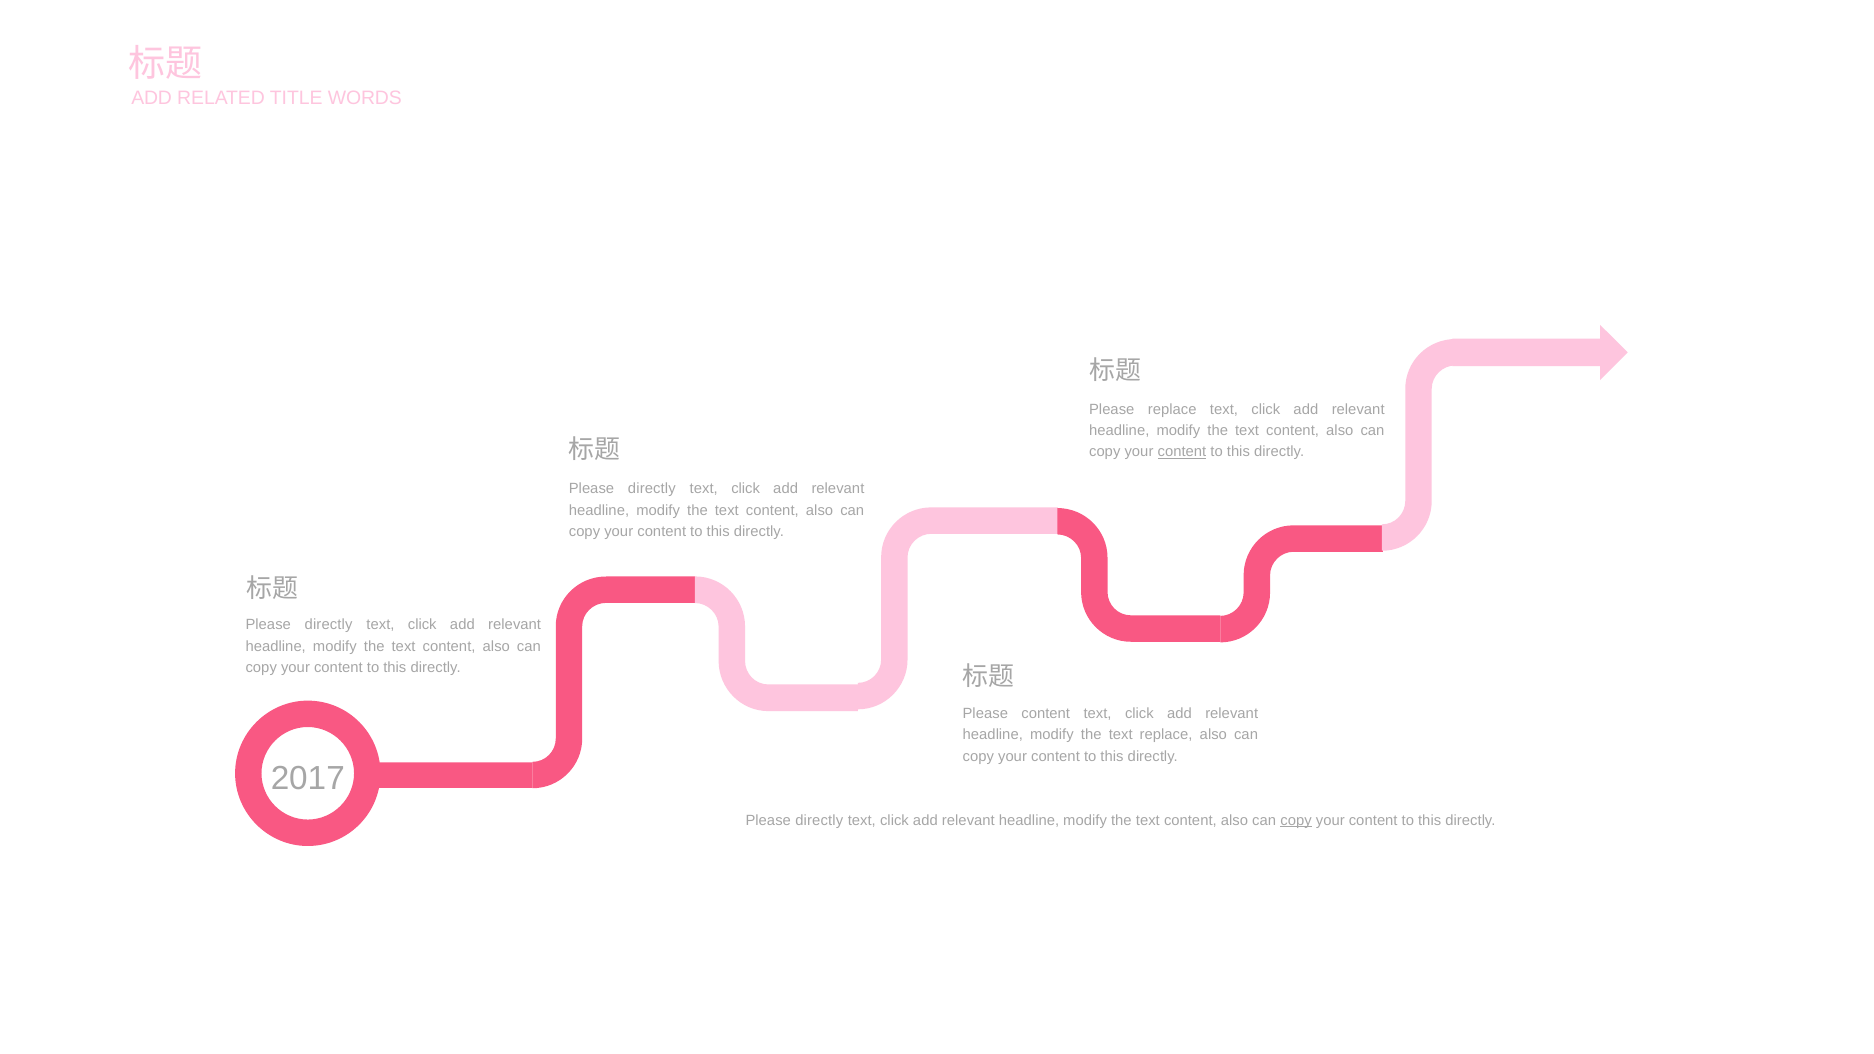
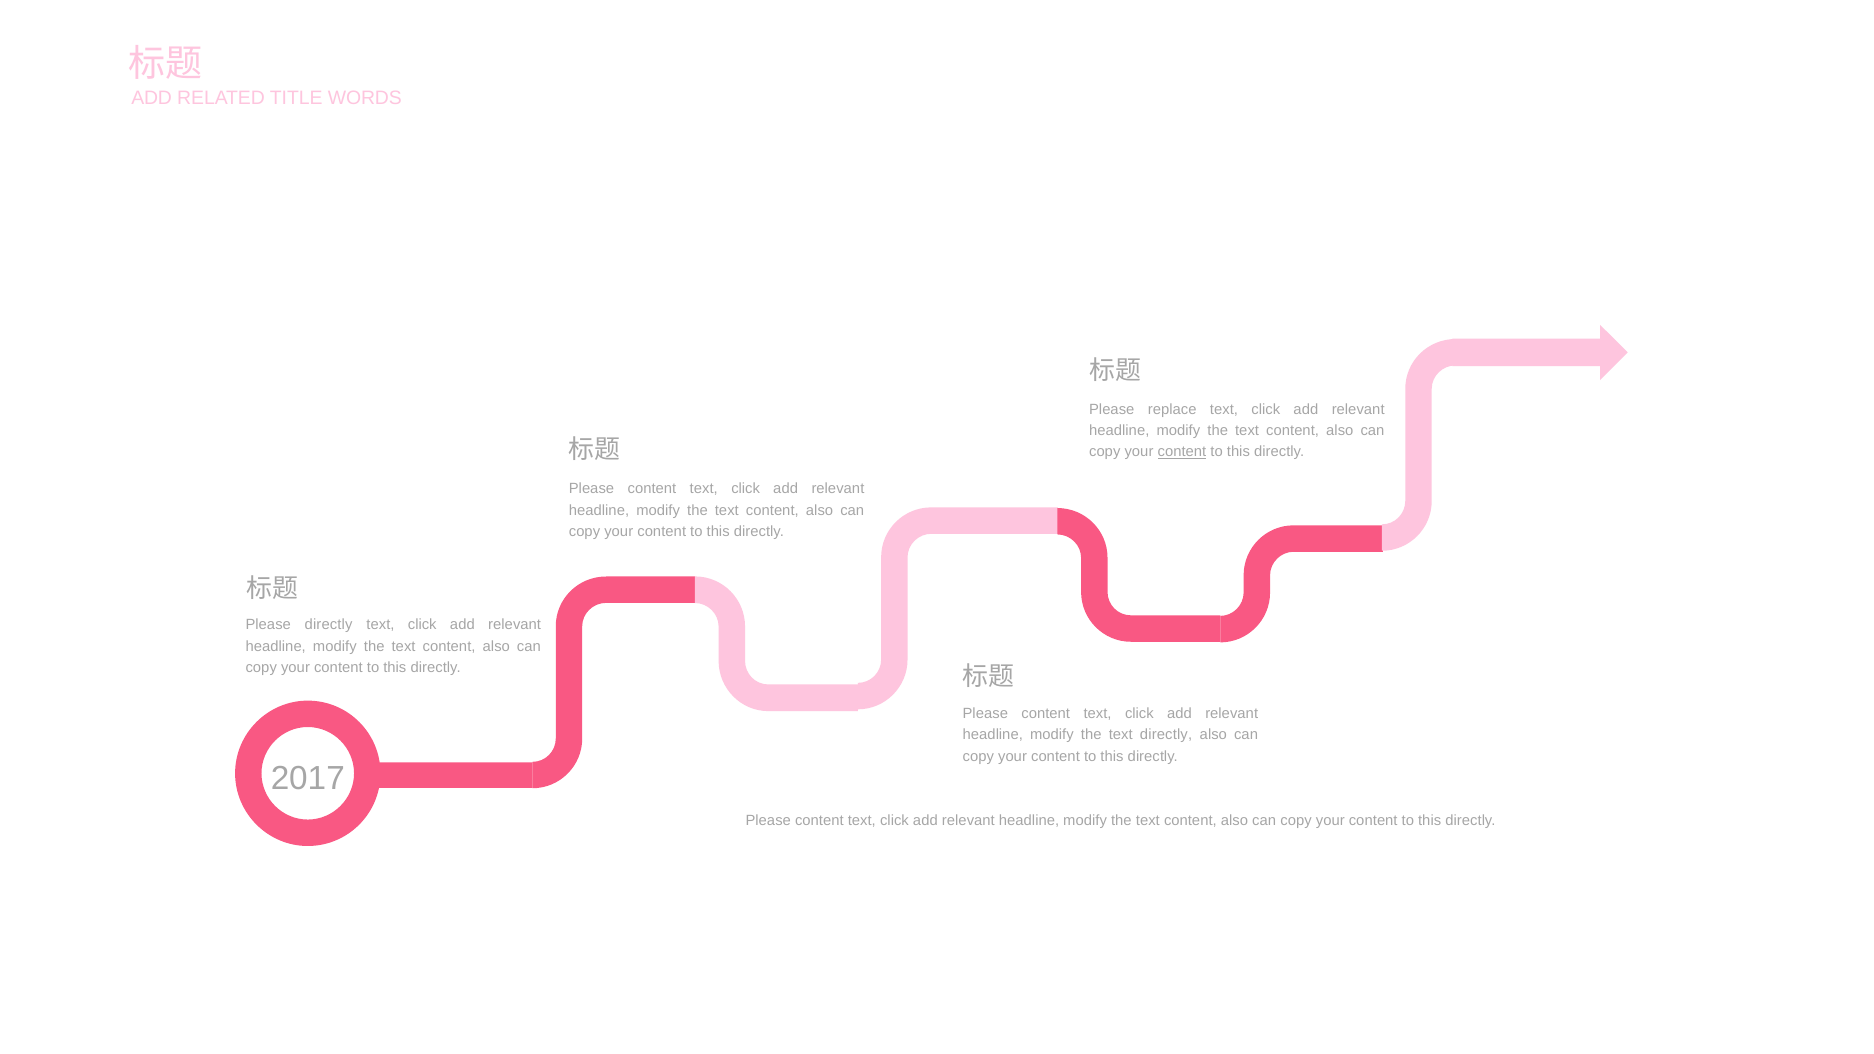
directly at (652, 489): directly -> content
text replace: replace -> directly
directly at (819, 820): directly -> content
copy at (1296, 820) underline: present -> none
